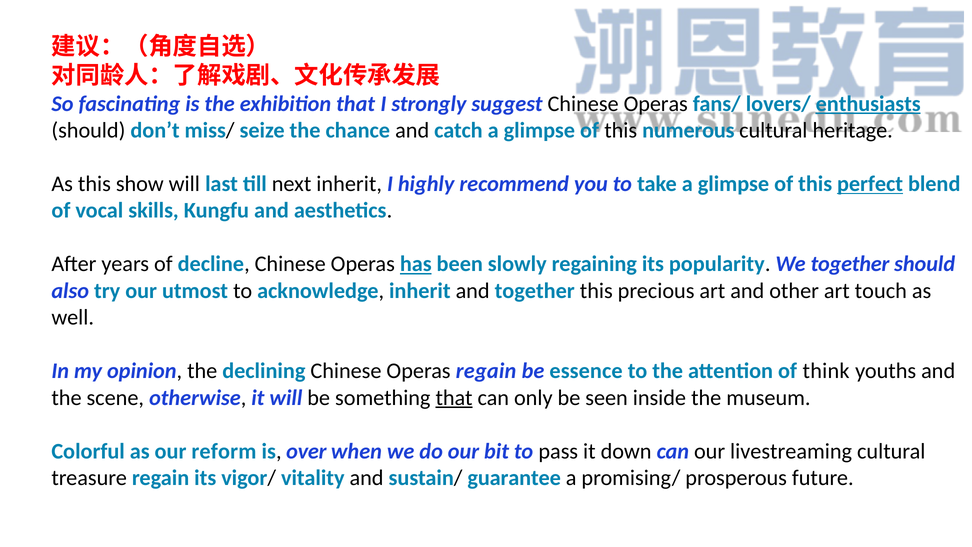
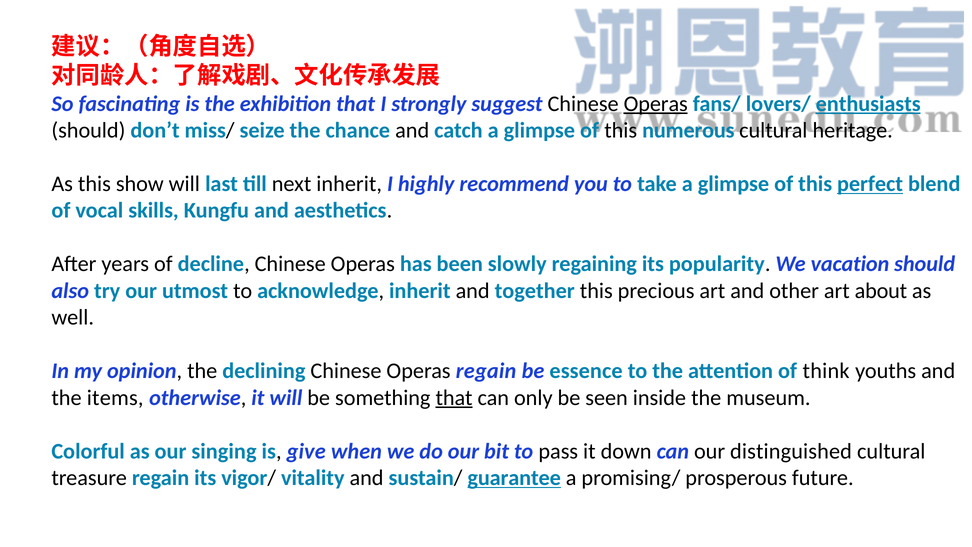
Operas at (656, 104) underline: none -> present
has underline: present -> none
We together: together -> vacation
touch: touch -> about
scene: scene -> items
reform: reform -> singing
over: over -> give
livestreaming: livestreaming -> distinguished
guarantee underline: none -> present
